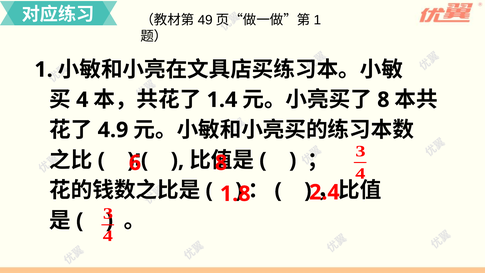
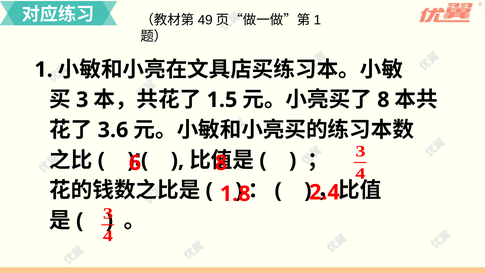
4 at (82, 100): 4 -> 3
1.4: 1.4 -> 1.5
4.9: 4.9 -> 3.6
